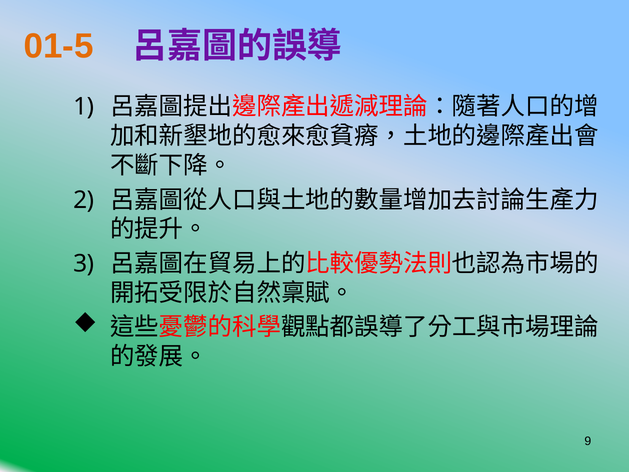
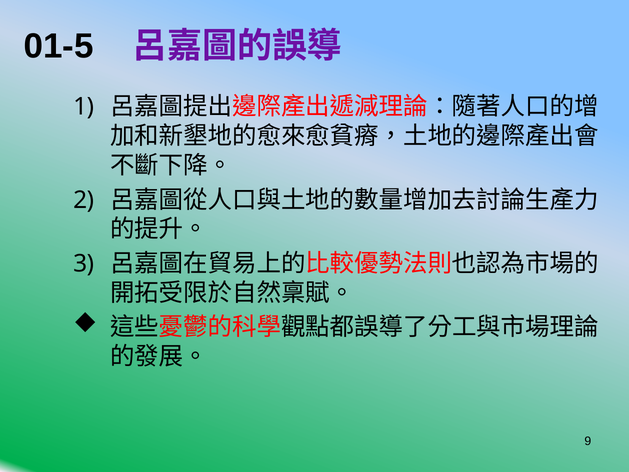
01-5 colour: orange -> black
